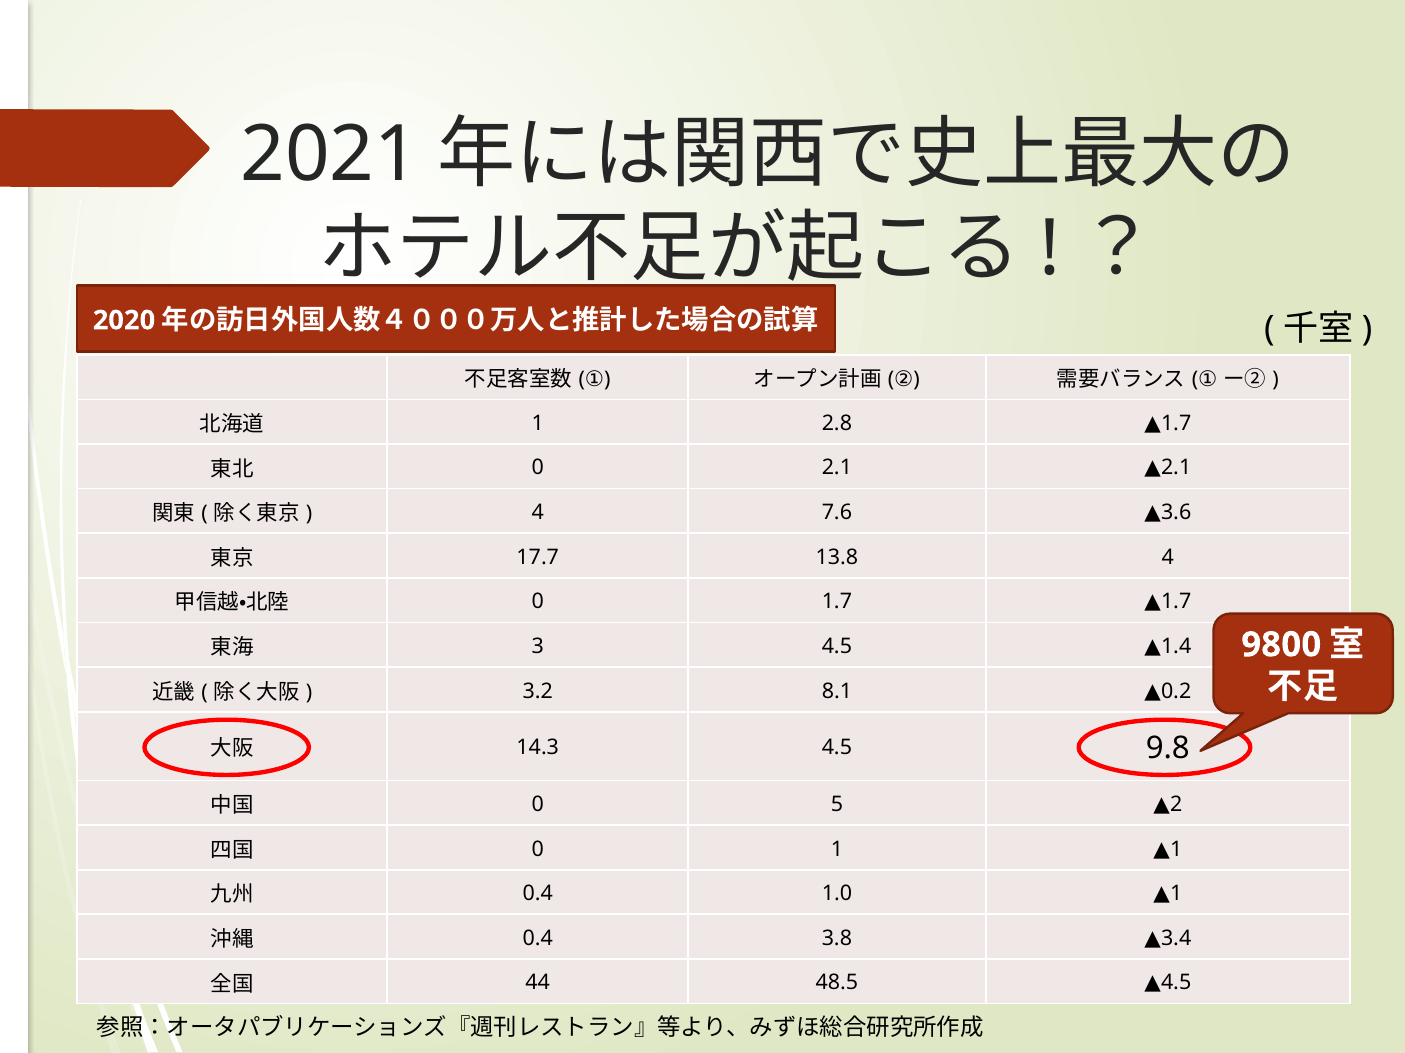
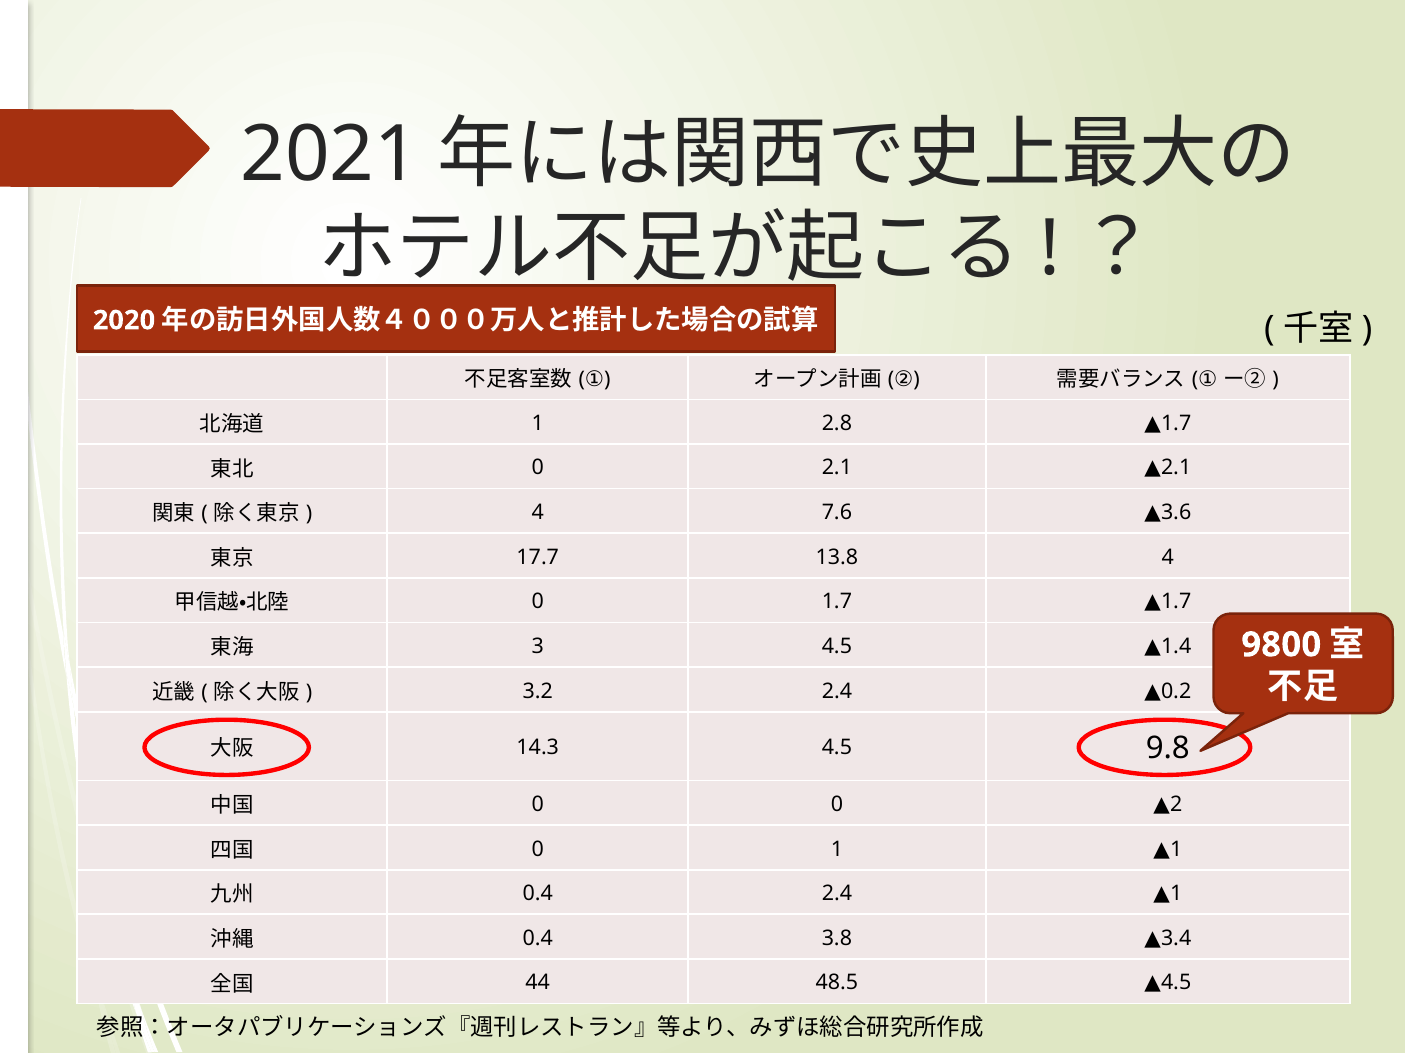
3.2 8.1: 8.1 -> 2.4
0 5: 5 -> 0
0.4 1.0: 1.0 -> 2.4
